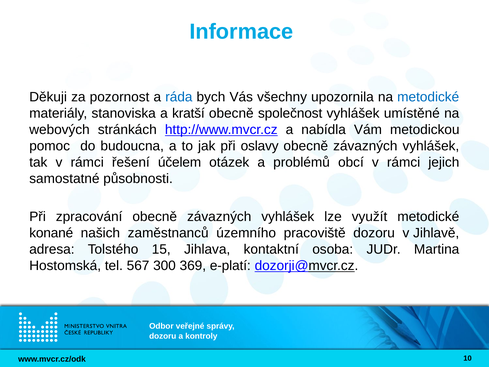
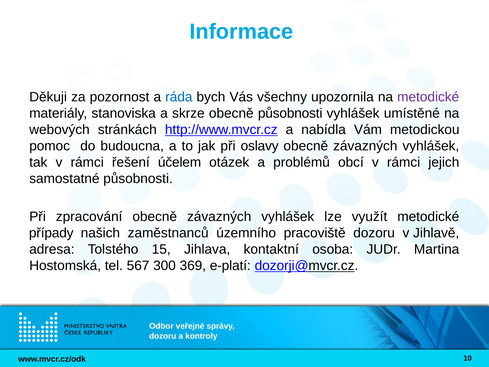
metodické at (428, 97) colour: blue -> purple
kratší: kratší -> skrze
obecně společnost: společnost -> působnosti
konané: konané -> případy
